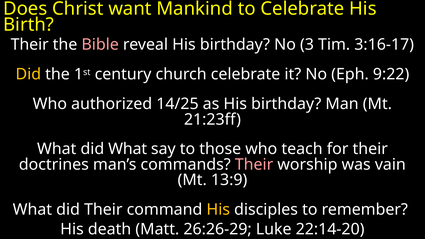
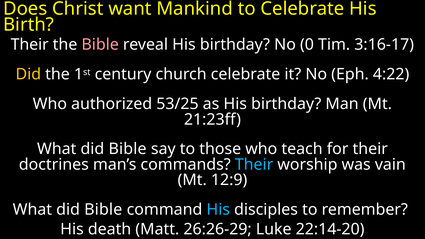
3: 3 -> 0
9:22: 9:22 -> 4:22
14/25: 14/25 -> 53/25
What at (128, 149): What -> Bible
Their at (254, 165) colour: pink -> light blue
13:9: 13:9 -> 12:9
Their at (103, 210): Their -> Bible
His at (218, 210) colour: yellow -> light blue
